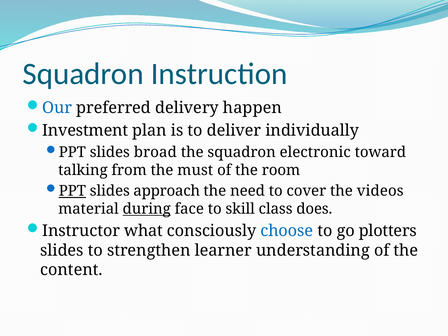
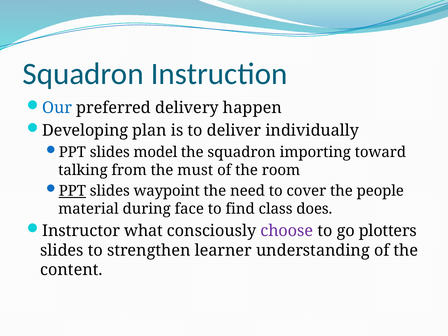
Investment: Investment -> Developing
broad: broad -> model
electronic: electronic -> importing
approach: approach -> waypoint
videos: videos -> people
during underline: present -> none
skill: skill -> find
choose colour: blue -> purple
